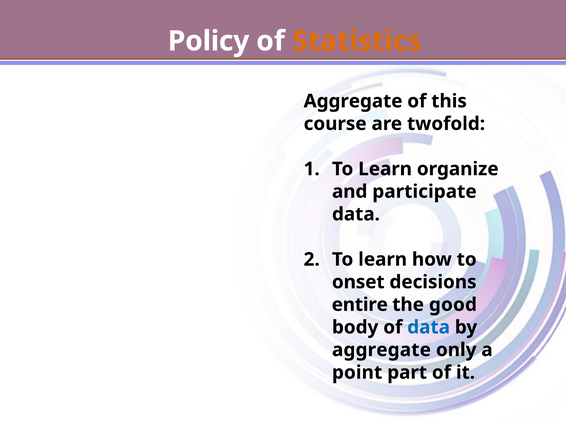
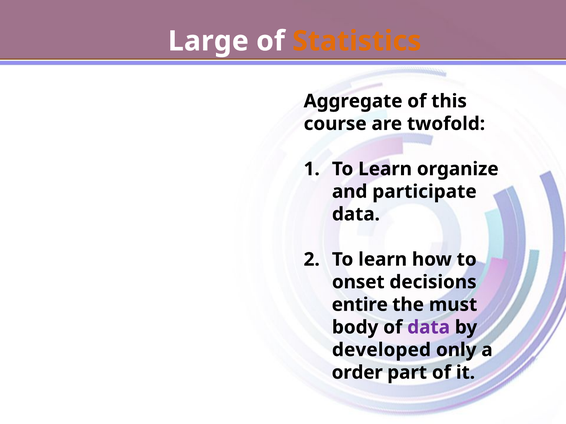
Policy: Policy -> Large
good: good -> must
data at (429, 328) colour: blue -> purple
aggregate at (381, 350): aggregate -> developed
point: point -> order
